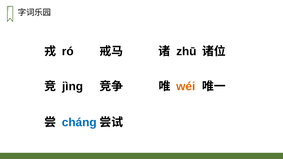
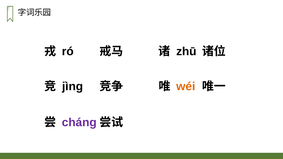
cháng colour: blue -> purple
